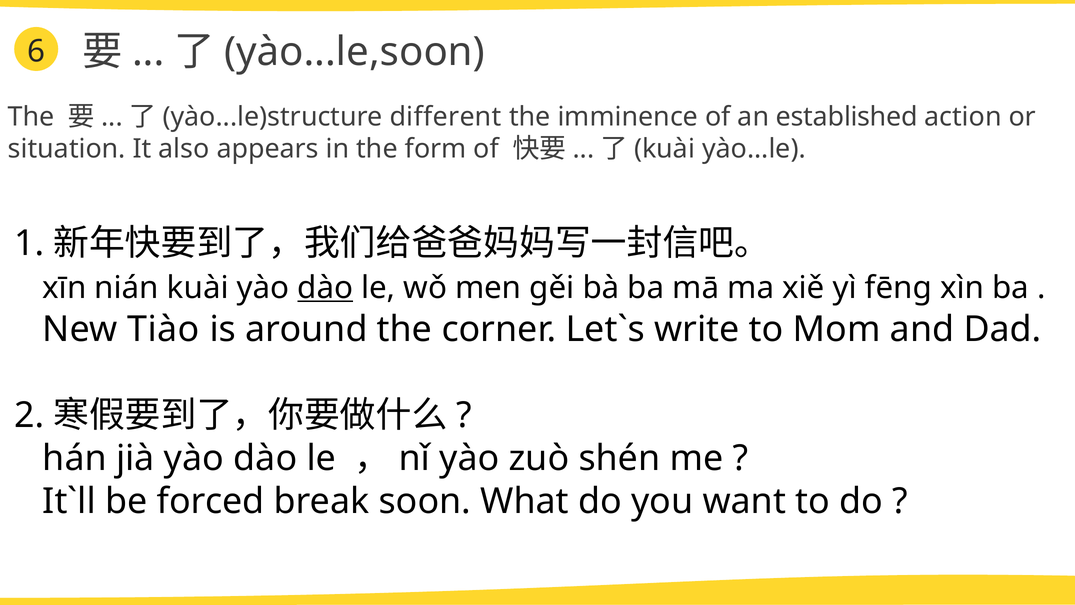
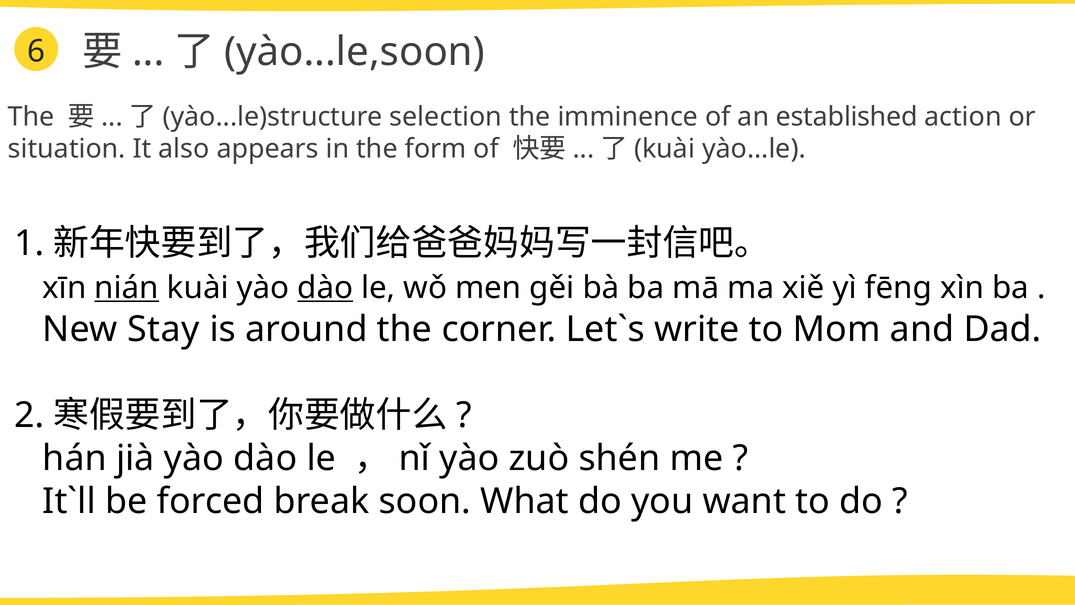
different: different -> selection
nián underline: none -> present
Tiào: Tiào -> Stay
